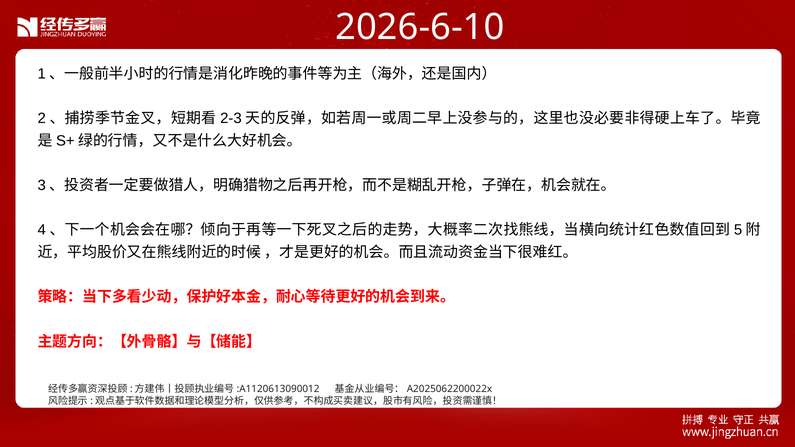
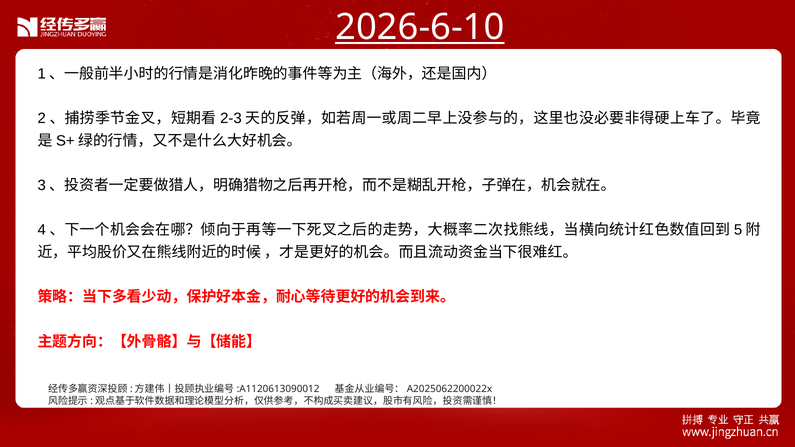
2026-6-10 underline: none -> present
